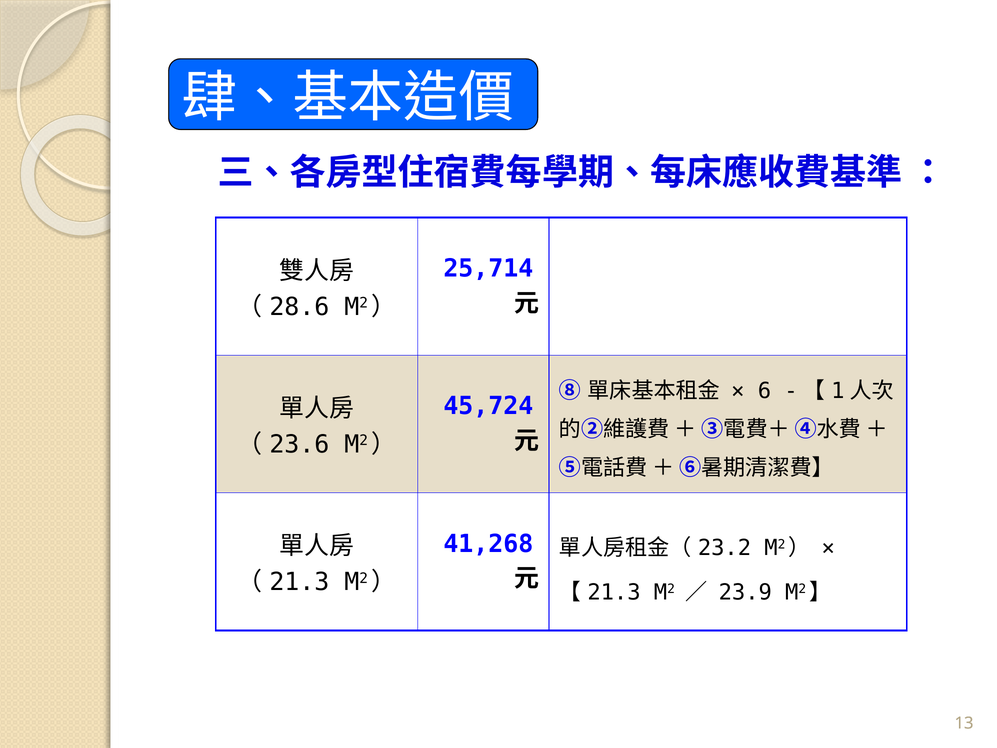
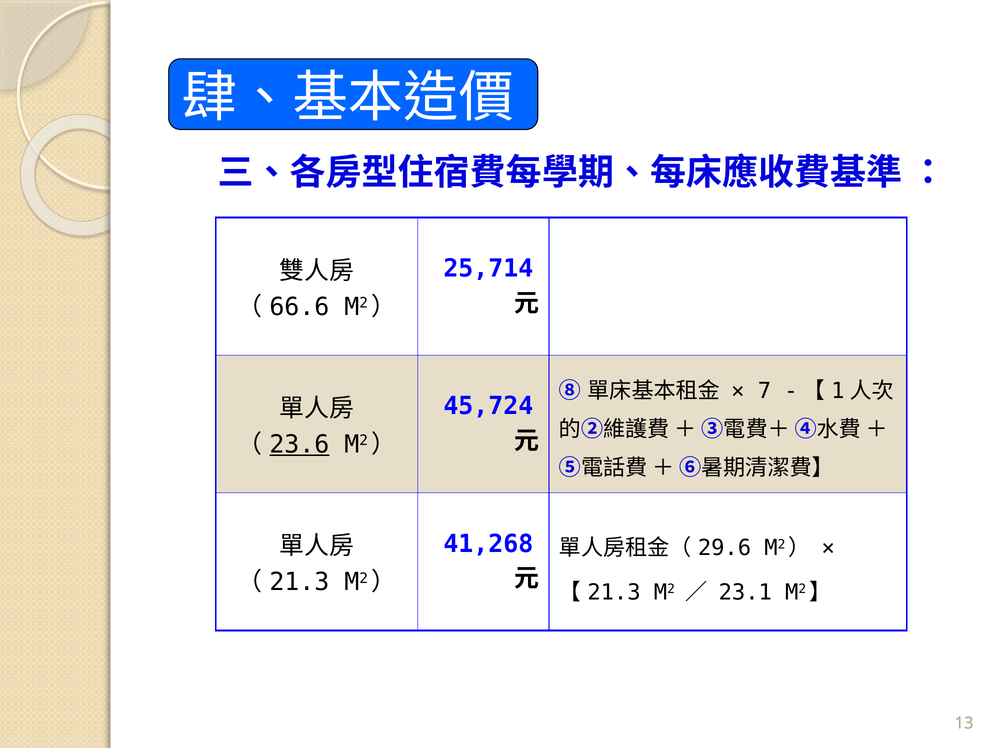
28.6: 28.6 -> 66.6
6: 6 -> 7
23.6 underline: none -> present
23.2: 23.2 -> 29.6
23.9: 23.9 -> 23.1
